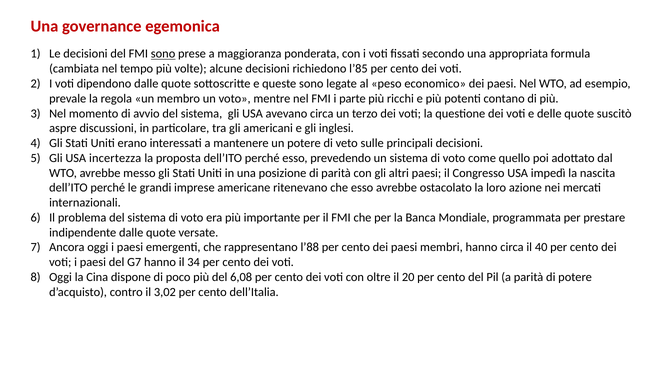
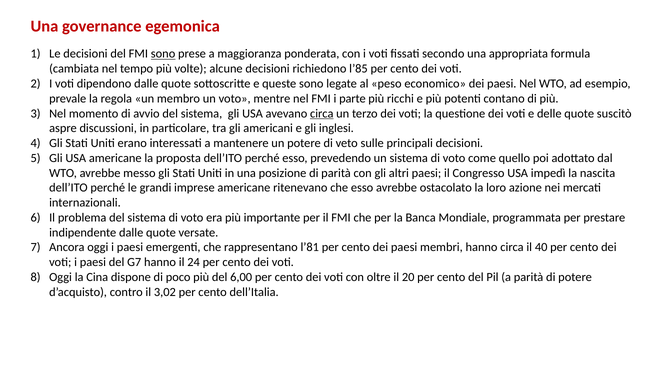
circa at (322, 113) underline: none -> present
USA incertezza: incertezza -> americane
l’88: l’88 -> l’81
34: 34 -> 24
6,08: 6,08 -> 6,00
